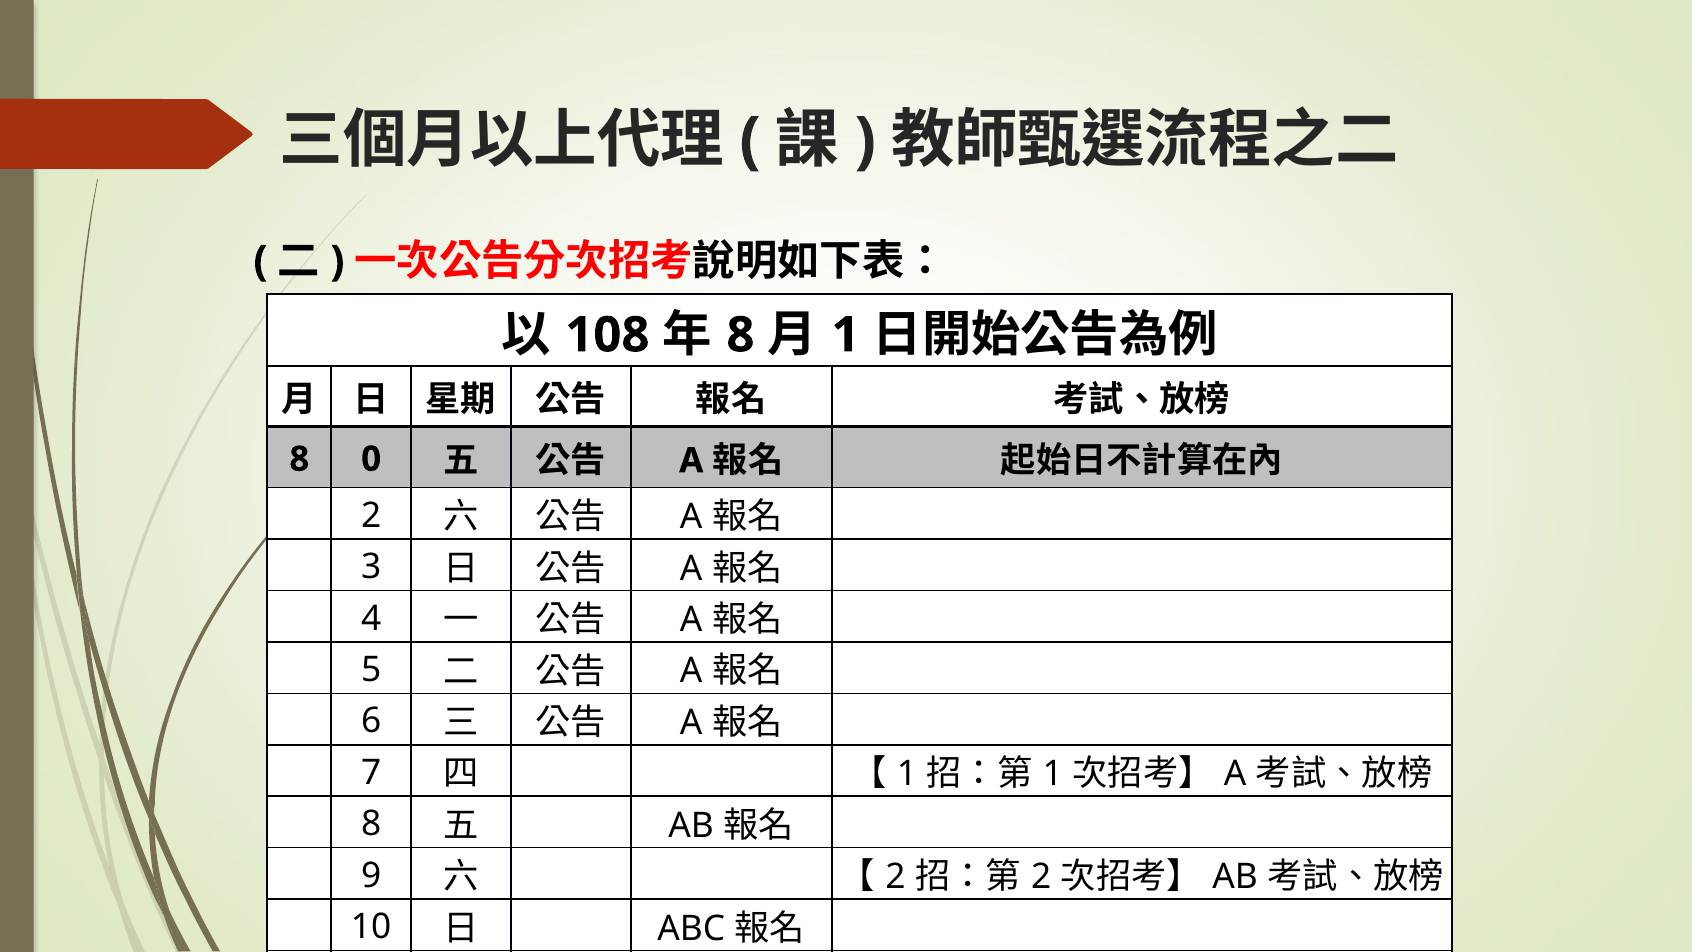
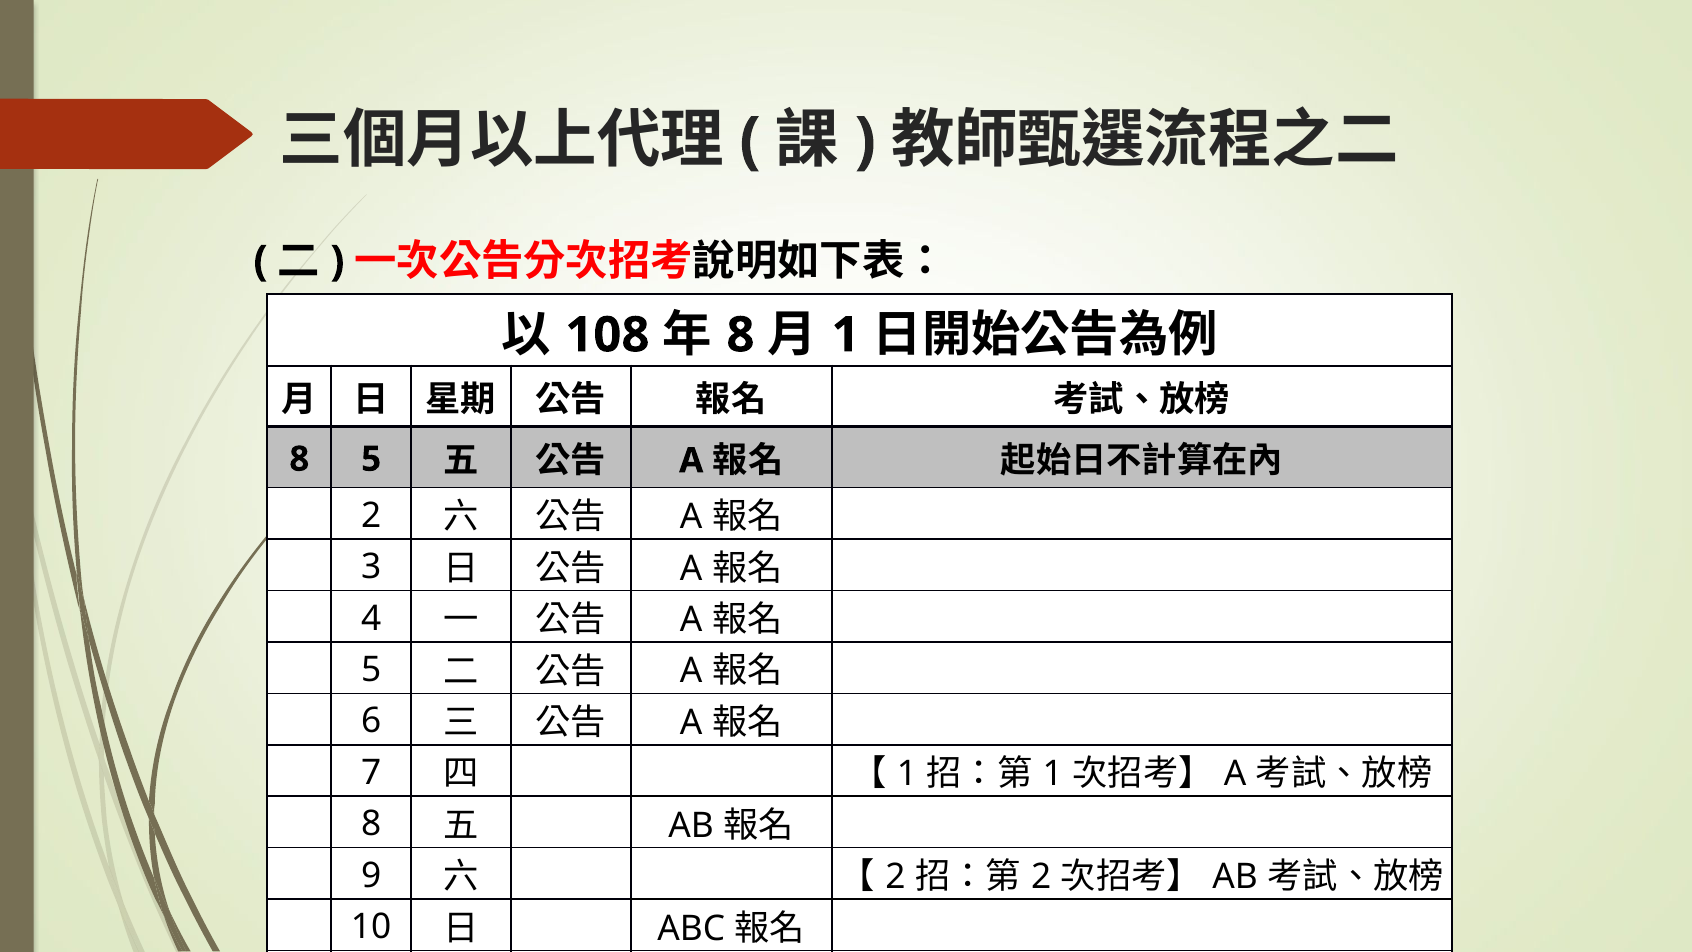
8 0: 0 -> 5
